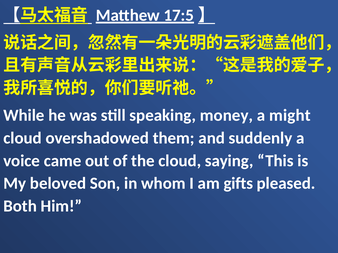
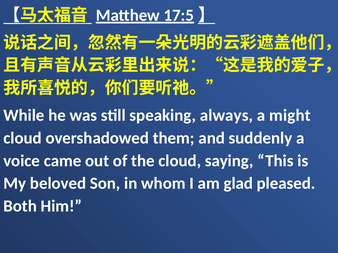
money: money -> always
gifts: gifts -> glad
